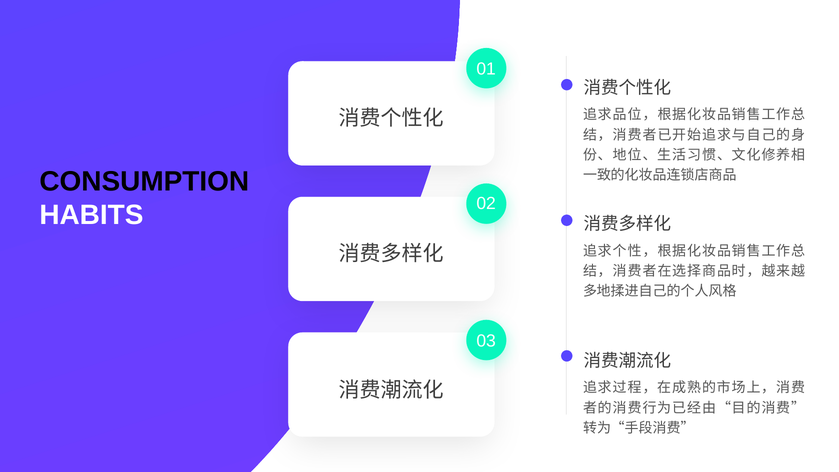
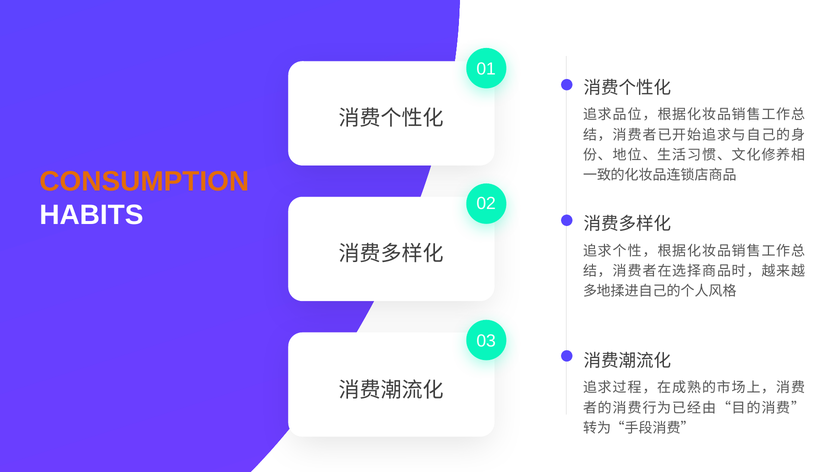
CONSUMPTION colour: black -> orange
